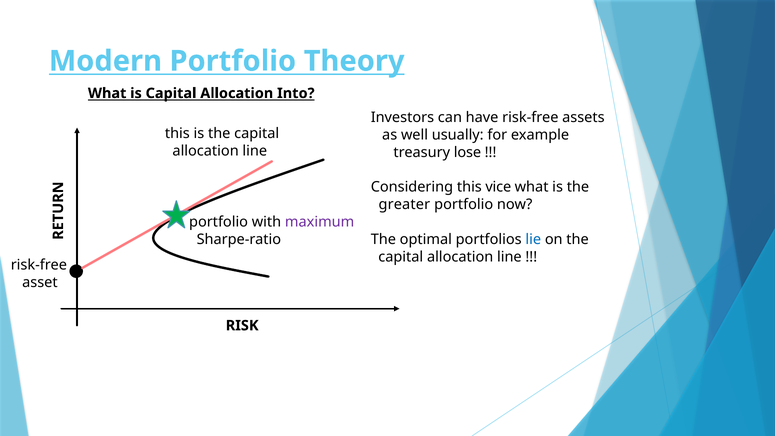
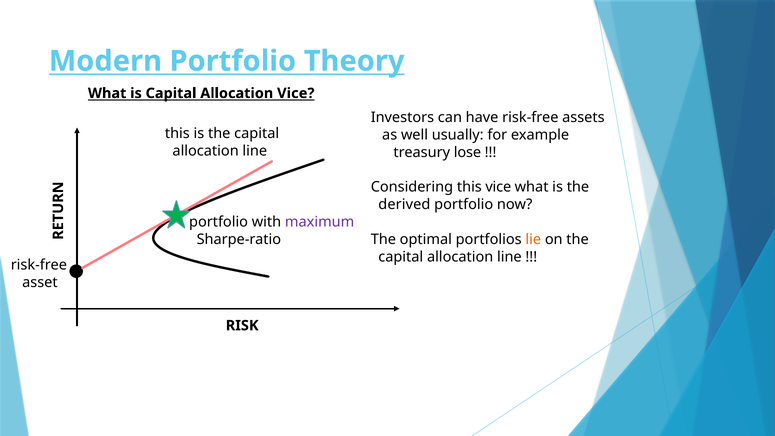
Allocation Into: Into -> Vice
greater: greater -> derived
lie colour: blue -> orange
